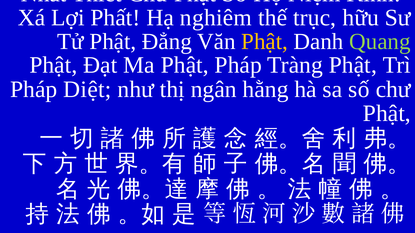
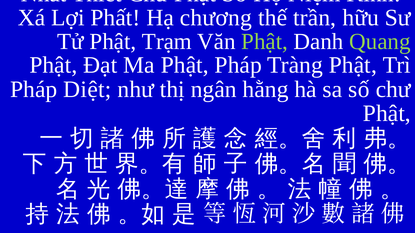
nghiêm: nghiêm -> chương
trục: trục -> trần
Đẳng: Đẳng -> Trạm
Phật at (265, 42) colour: yellow -> light green
